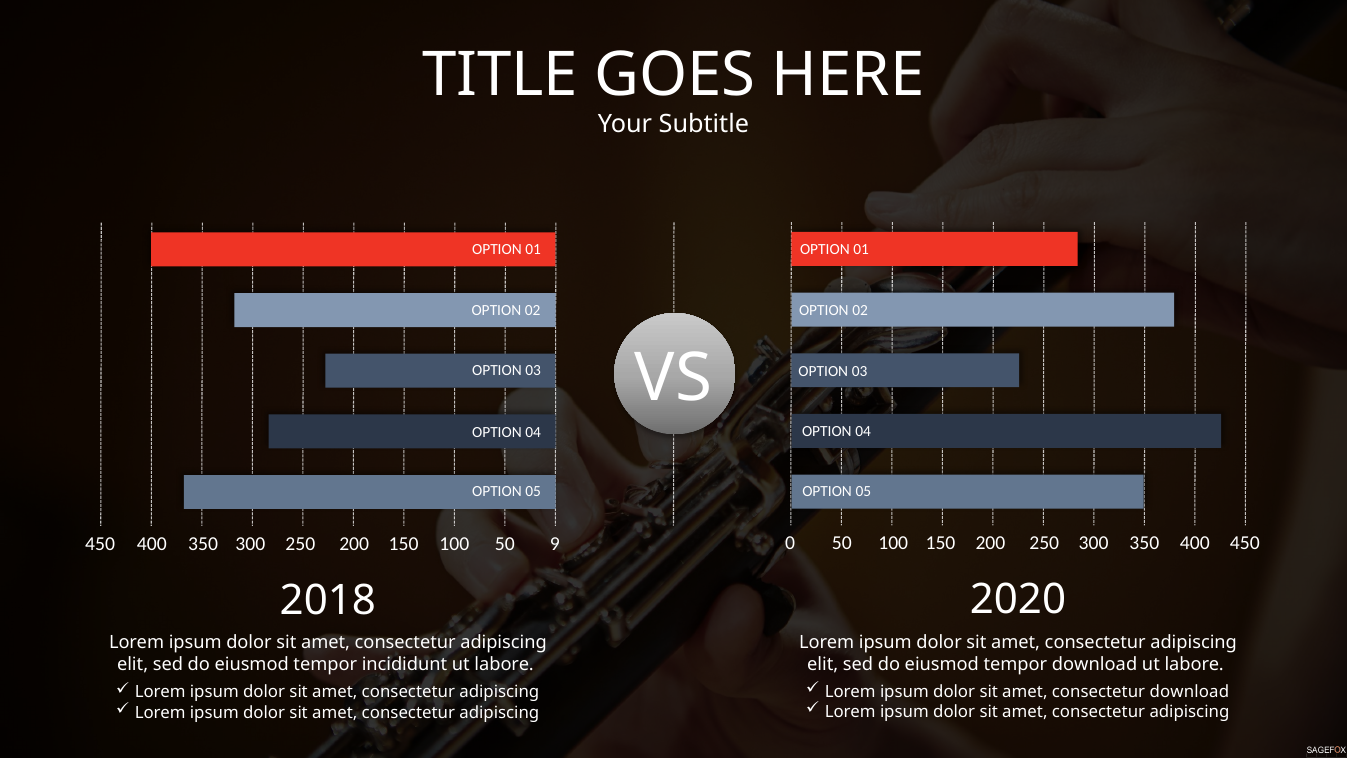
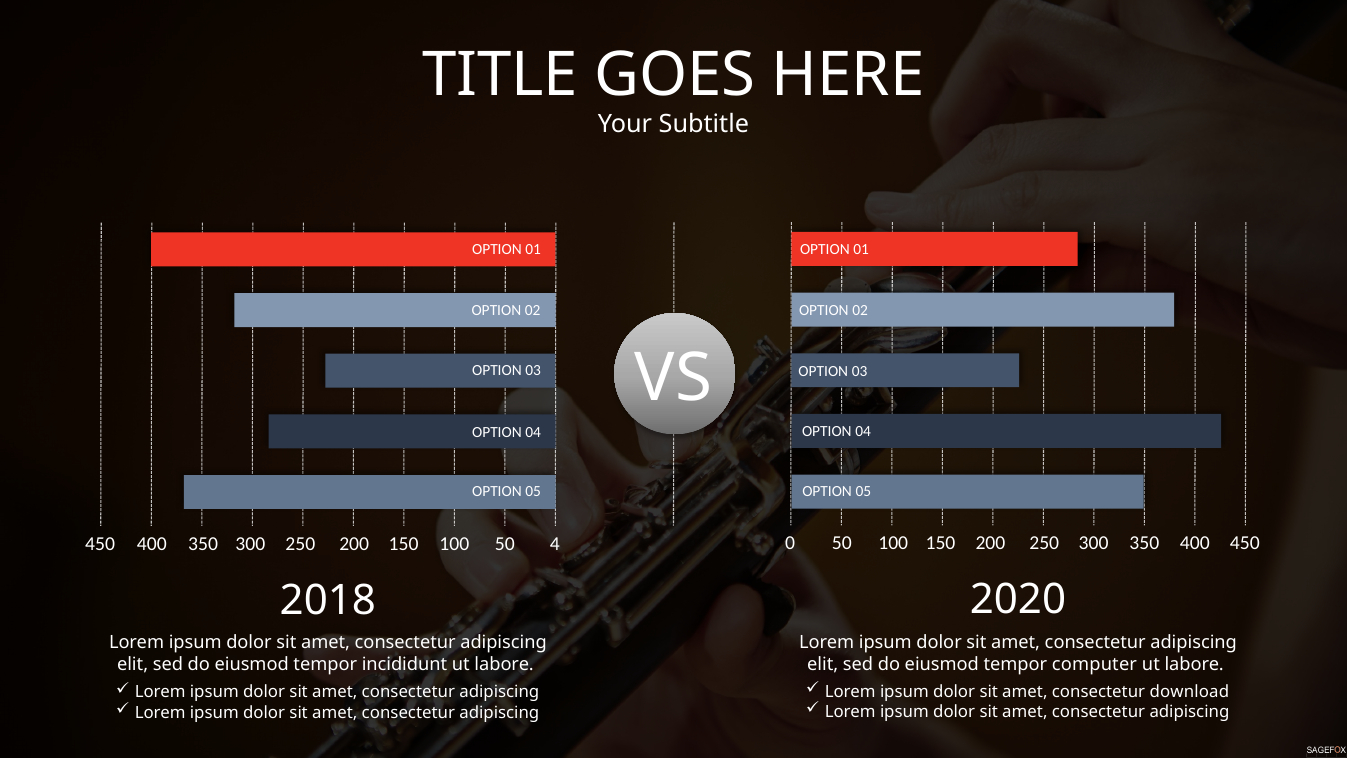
9: 9 -> 4
tempor download: download -> computer
